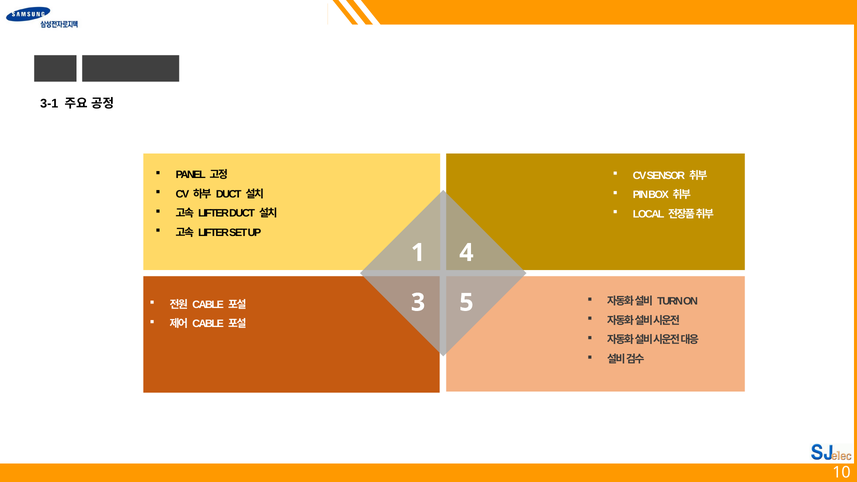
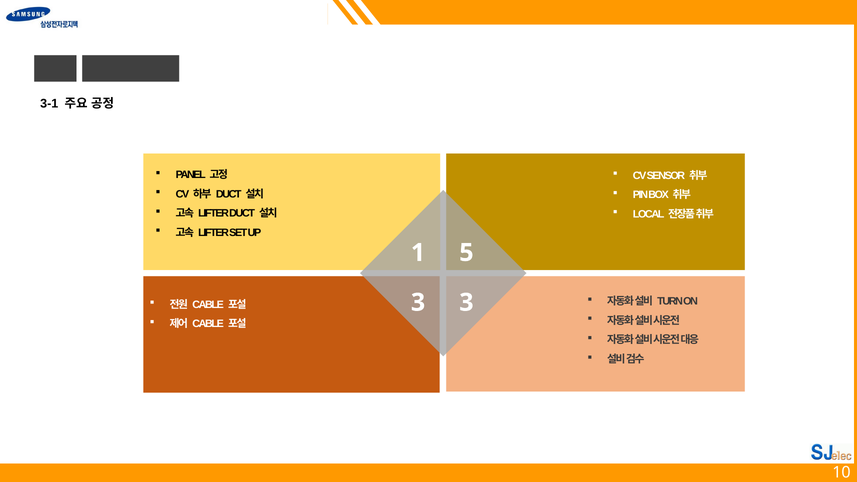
4: 4 -> 5
3 5: 5 -> 3
